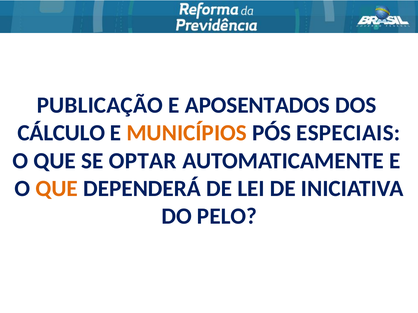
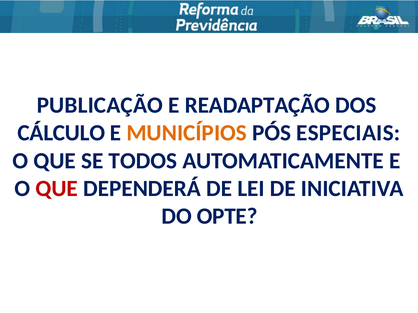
APOSENTADOS: APOSENTADOS -> READAPTAÇÃO
OPTAR: OPTAR -> TODOS
QUE at (57, 189) colour: orange -> red
PELO: PELO -> OPTE
